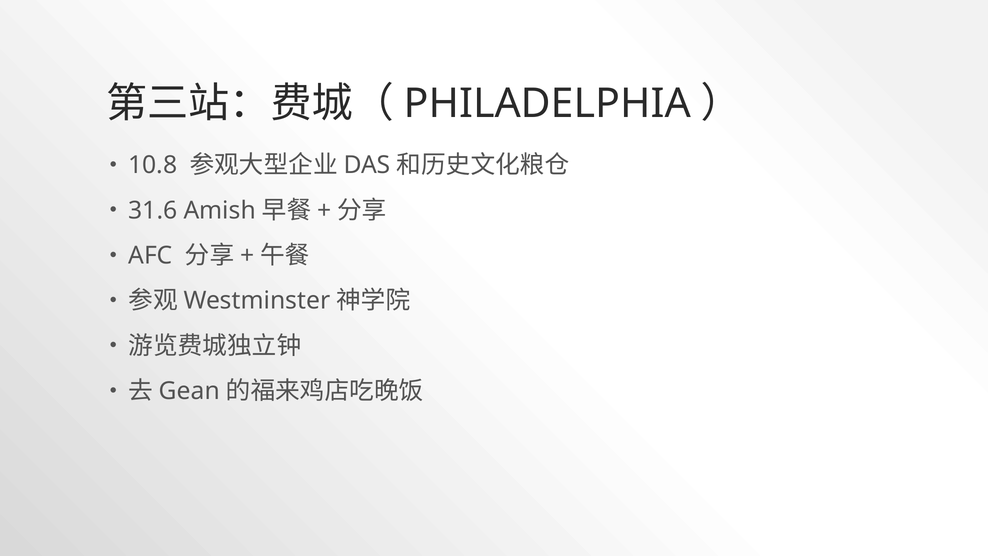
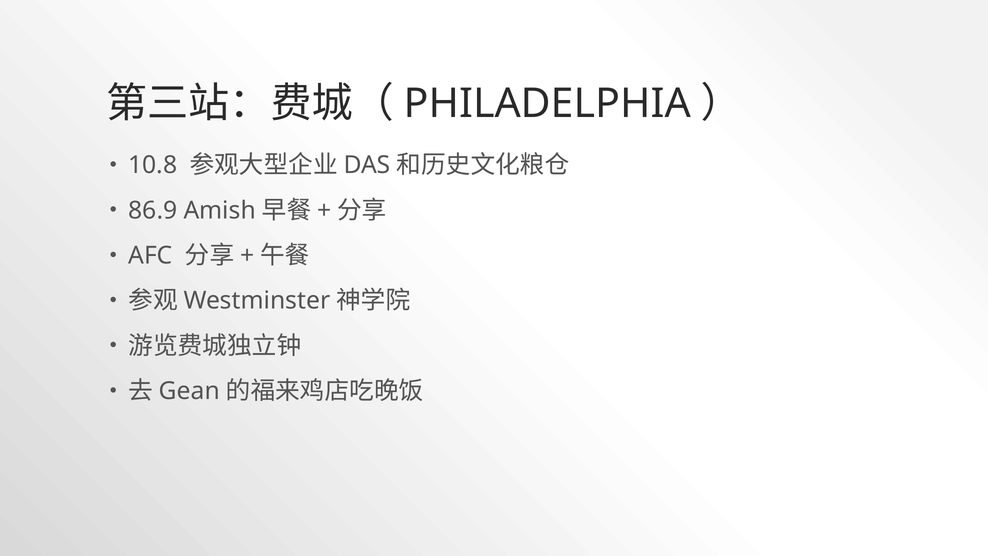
31.6: 31.6 -> 86.9
